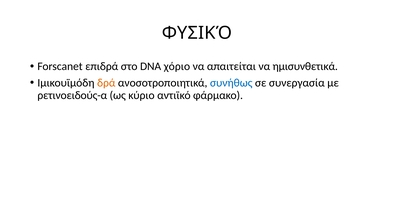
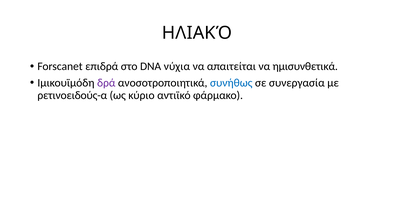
ΦΥΣΙΚΌ: ΦΥΣΙΚΌ -> ΗΛΙΑΚΌ
χόριο: χόριο -> νύχια
δρά colour: orange -> purple
